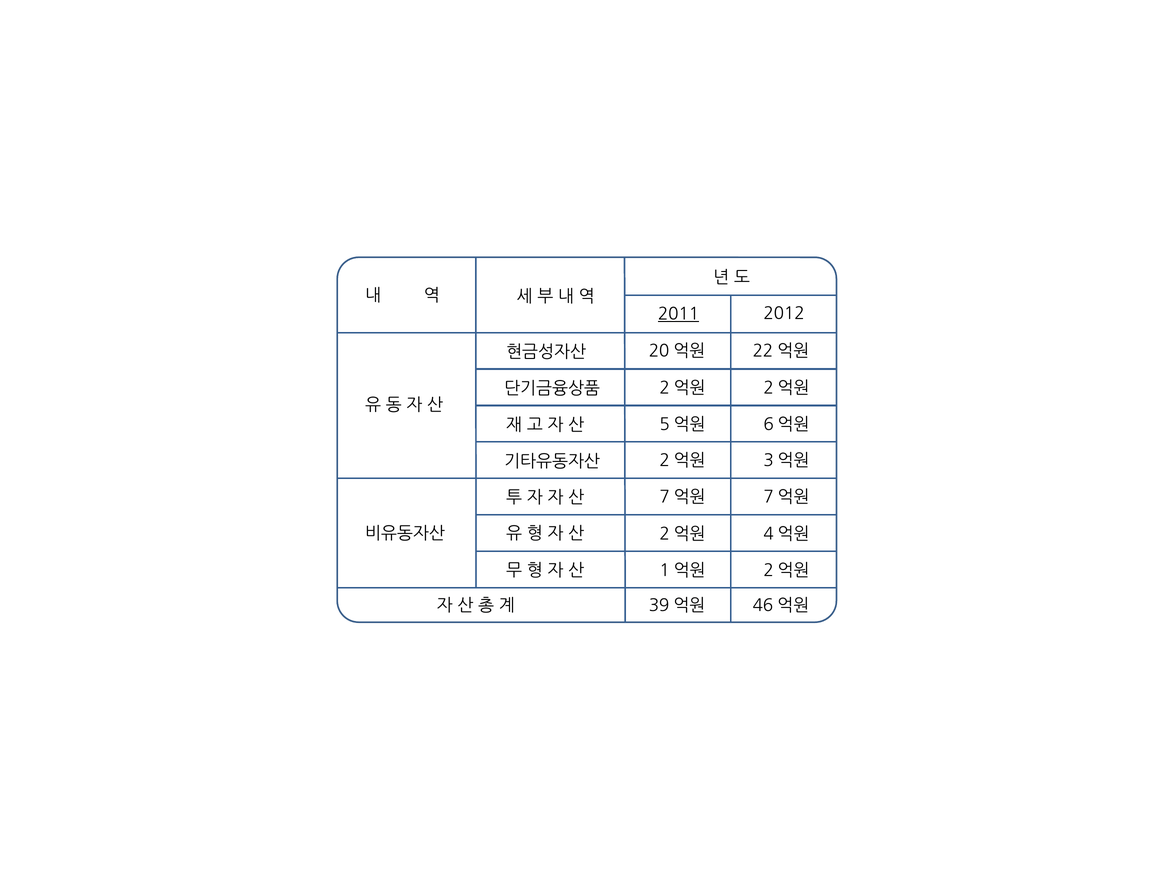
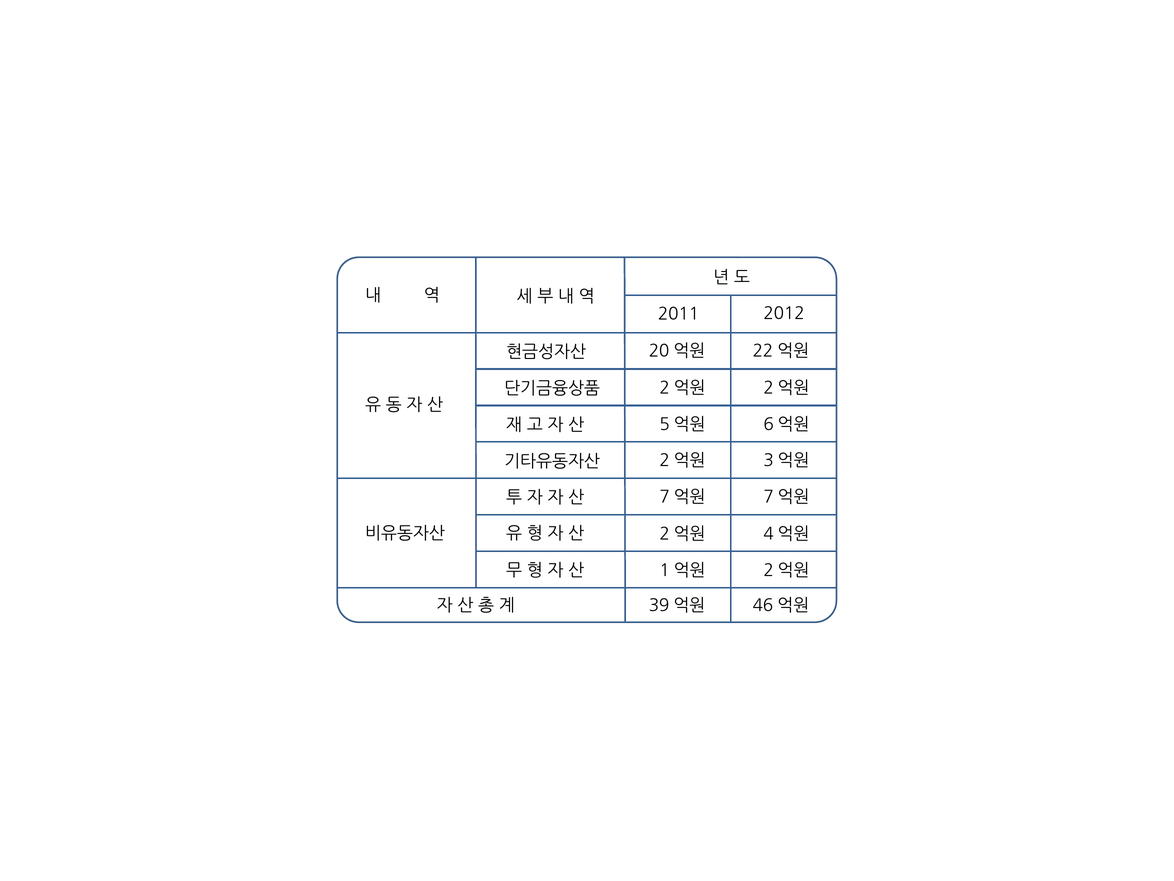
2011 underline: present -> none
